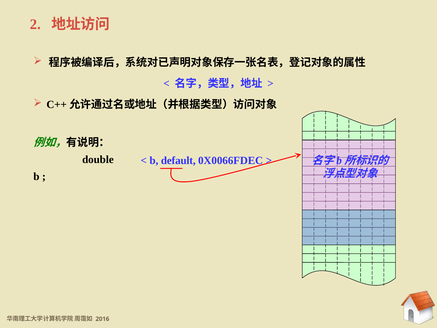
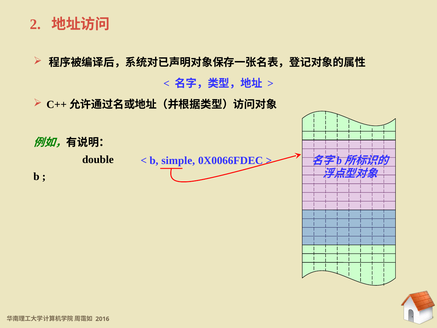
default: default -> simple
